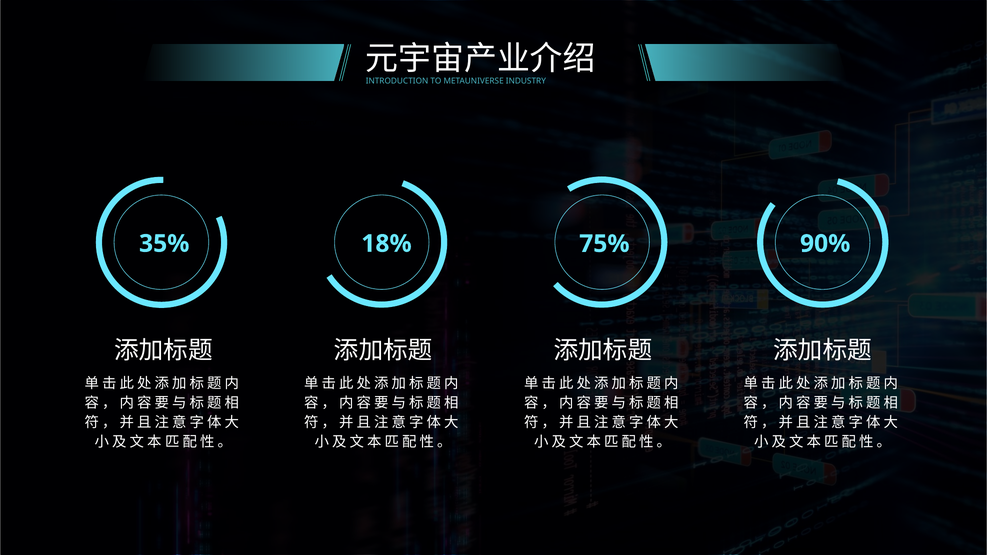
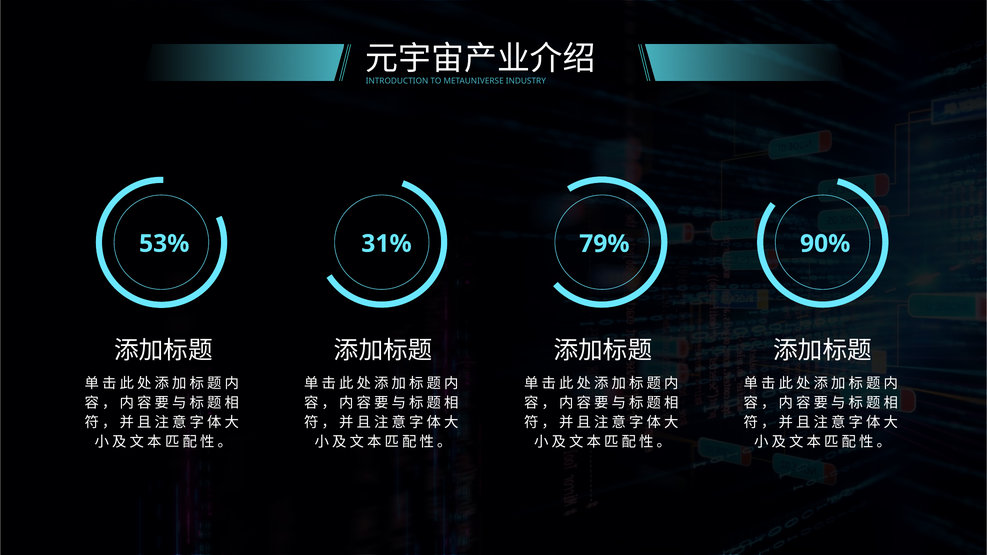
35%: 35% -> 53%
18%: 18% -> 31%
75%: 75% -> 79%
